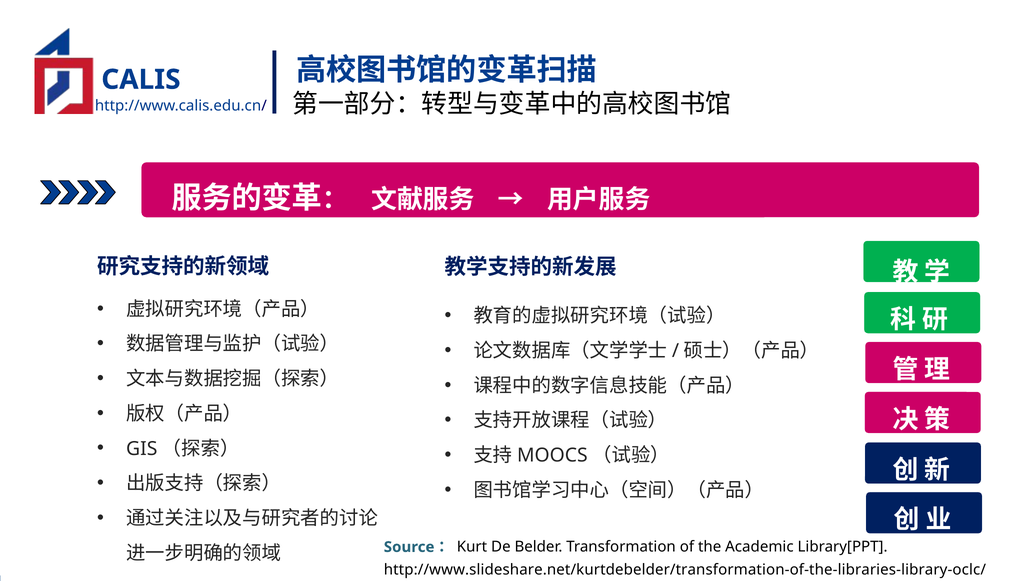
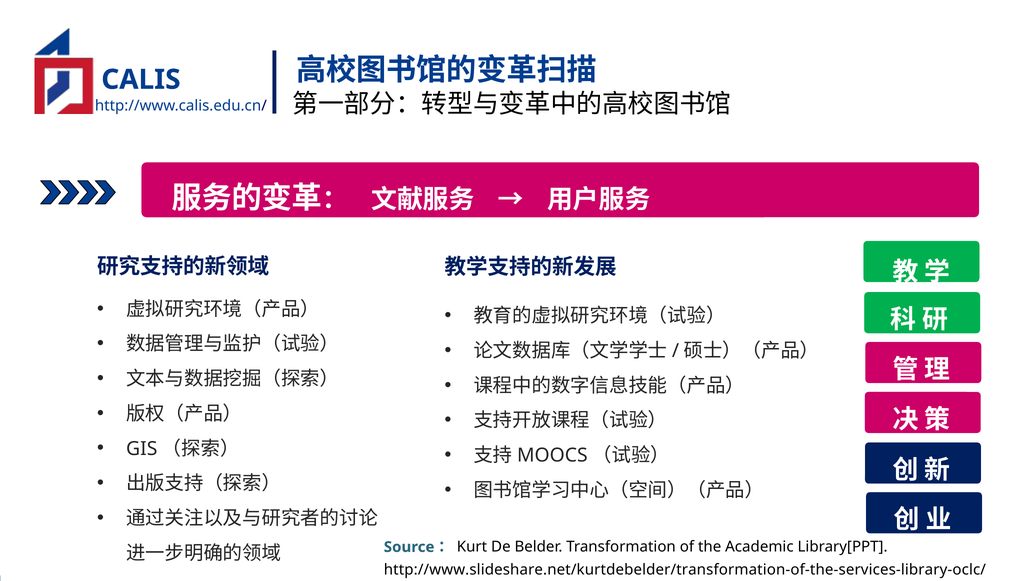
http://www.slideshare.net/kurtdebelder/transformation-of-the-libraries-library-oclc/: http://www.slideshare.net/kurtdebelder/transformation-of-the-libraries-library-oclc/ -> http://www.slideshare.net/kurtdebelder/transformation-of-the-services-library-oclc/
